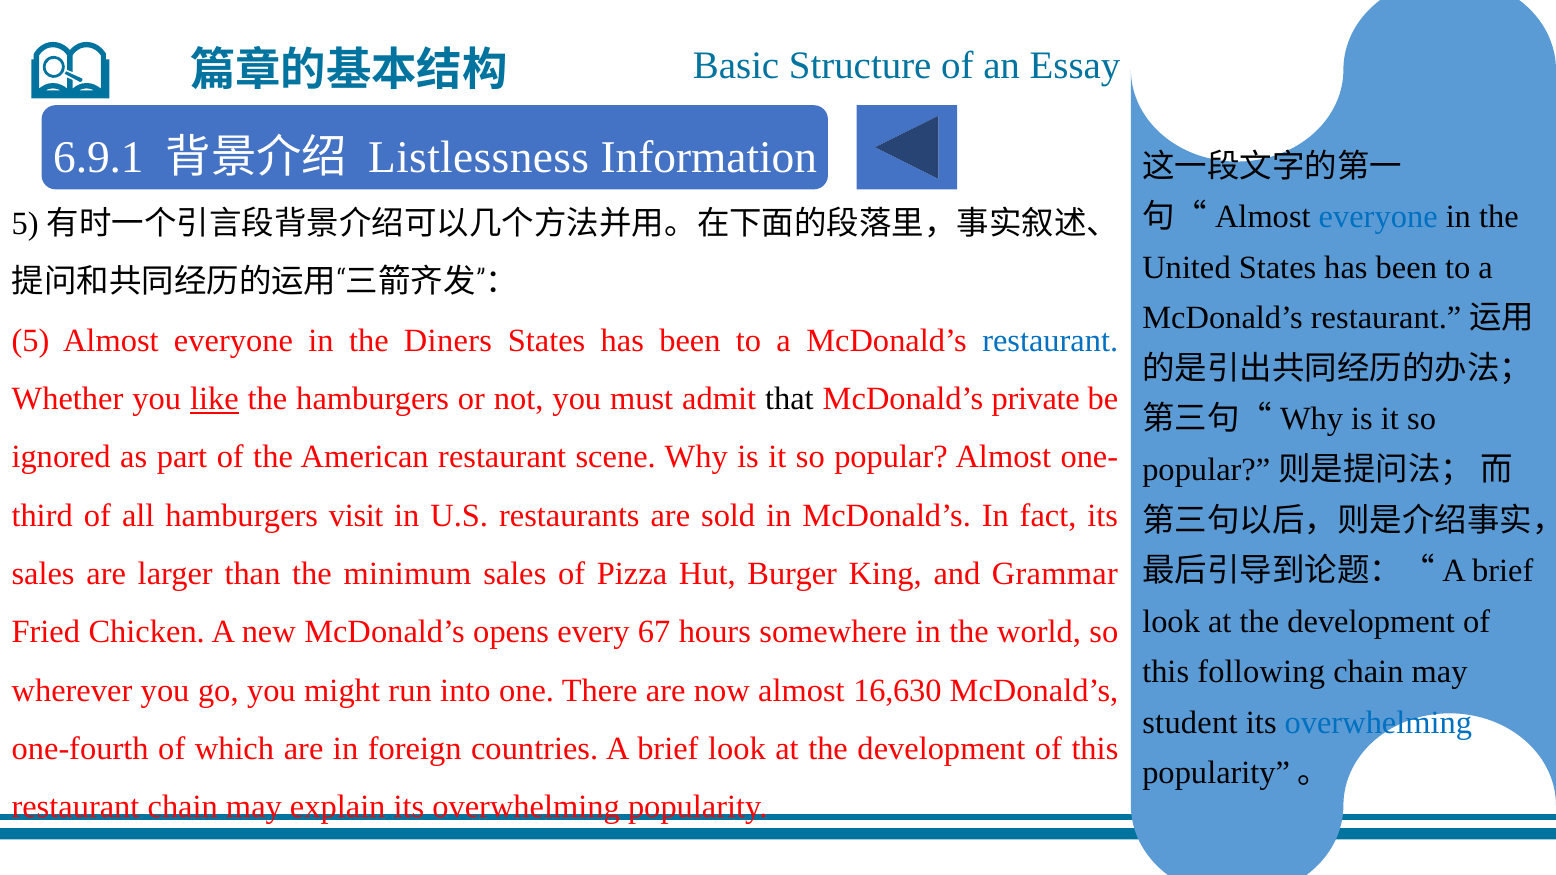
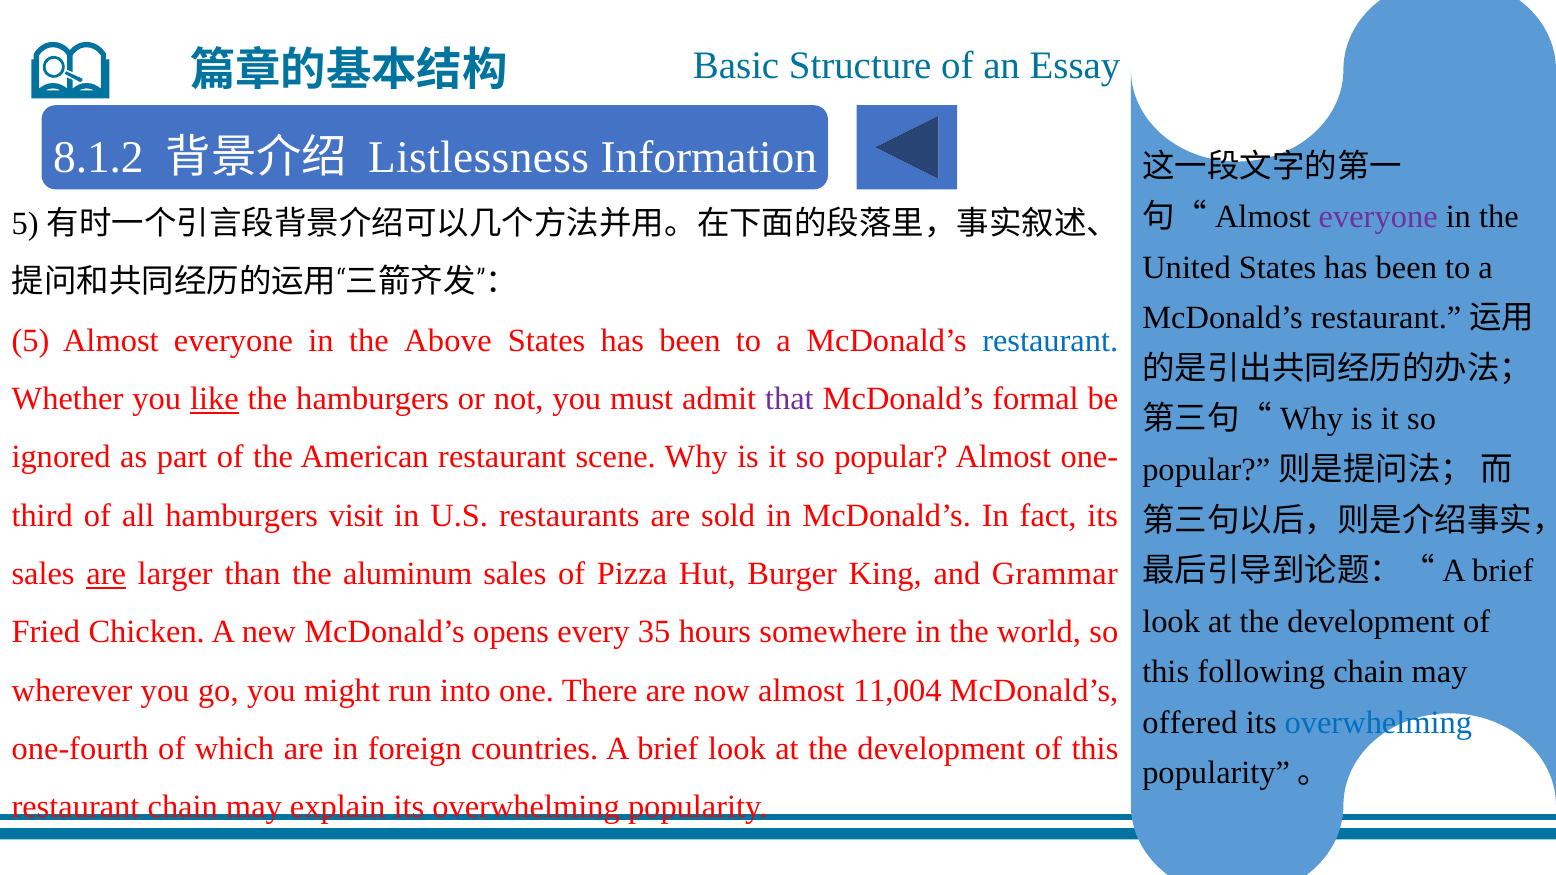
6.9.1: 6.9.1 -> 8.1.2
everyone at (1378, 217) colour: blue -> purple
Diners: Diners -> Above
that colour: black -> purple
private: private -> formal
are at (106, 574) underline: none -> present
minimum: minimum -> aluminum
67: 67 -> 35
16,630: 16,630 -> 11,004
student: student -> offered
